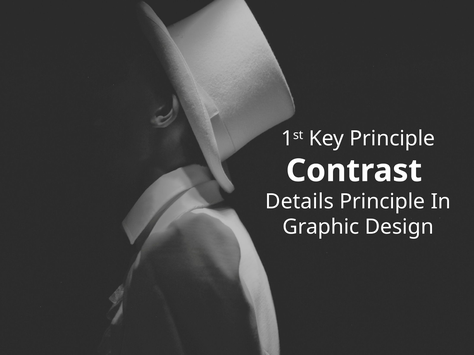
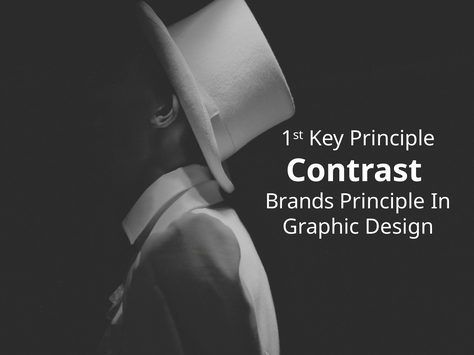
Details: Details -> Brands
